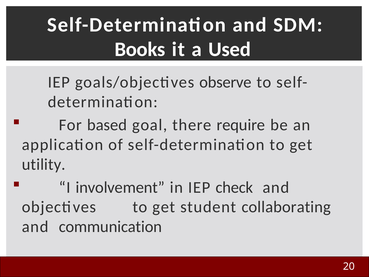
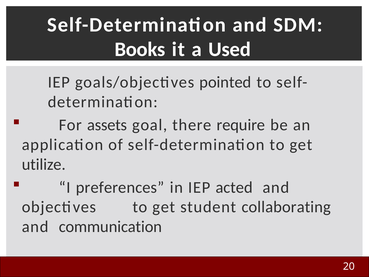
observe: observe -> pointed
based: based -> assets
utility: utility -> utilize
involvement: involvement -> preferences
check: check -> acted
